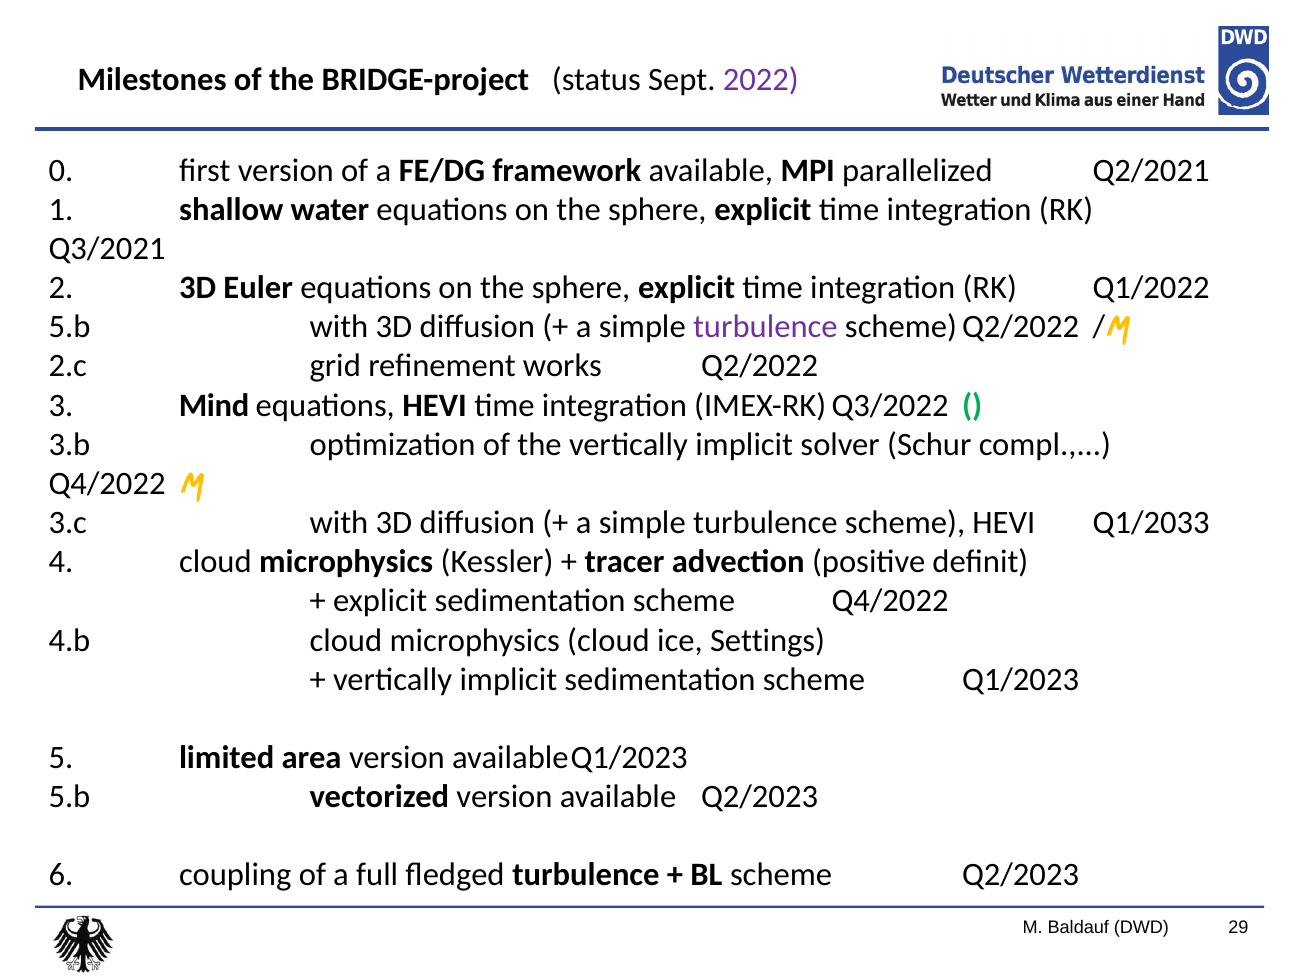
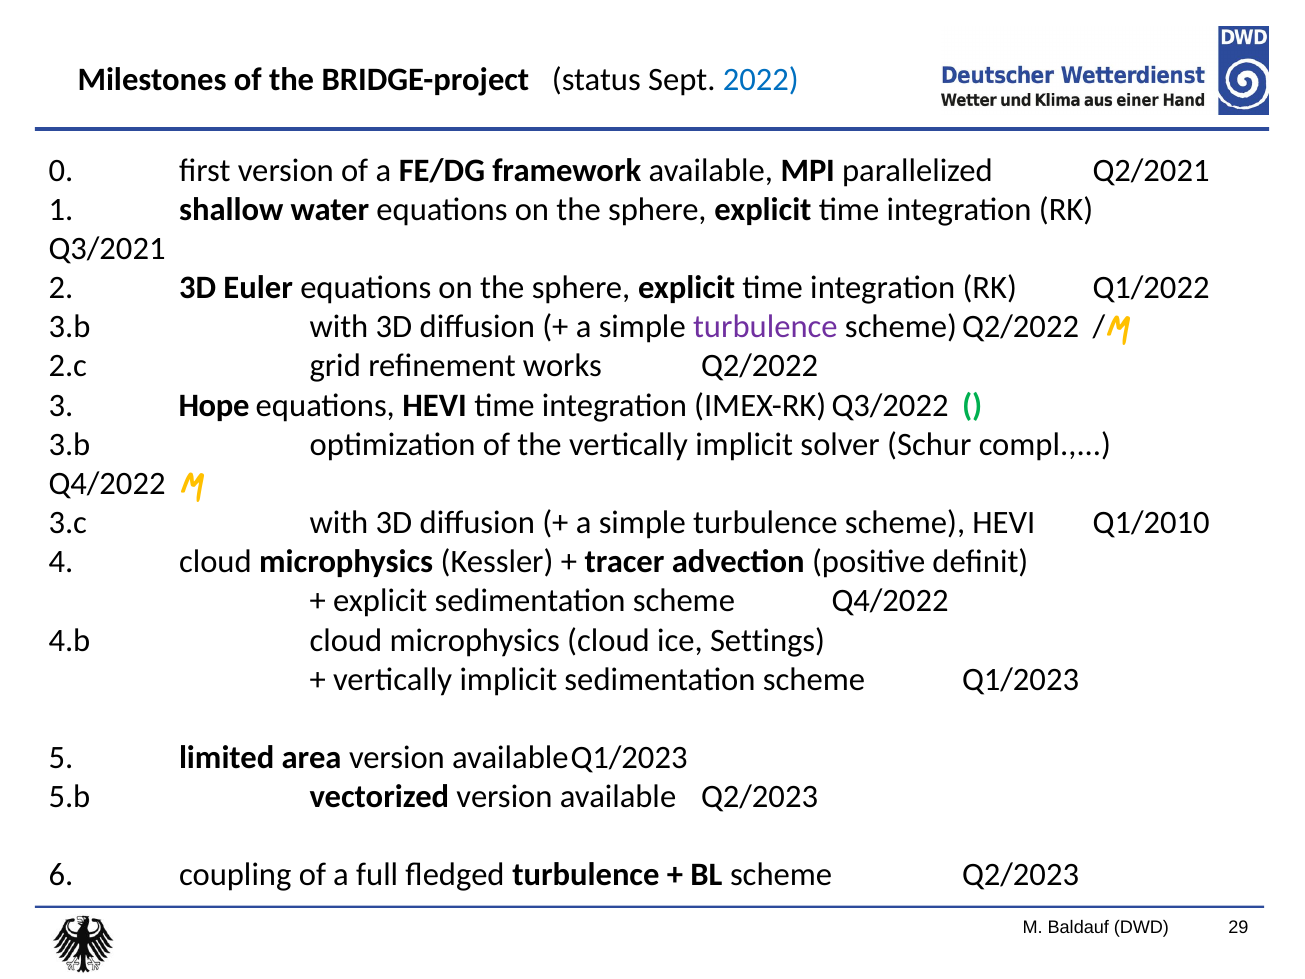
2022 colour: purple -> blue
5.b at (70, 327): 5.b -> 3.b
Mind: Mind -> Hope
Q1/2033: Q1/2033 -> Q1/2010
